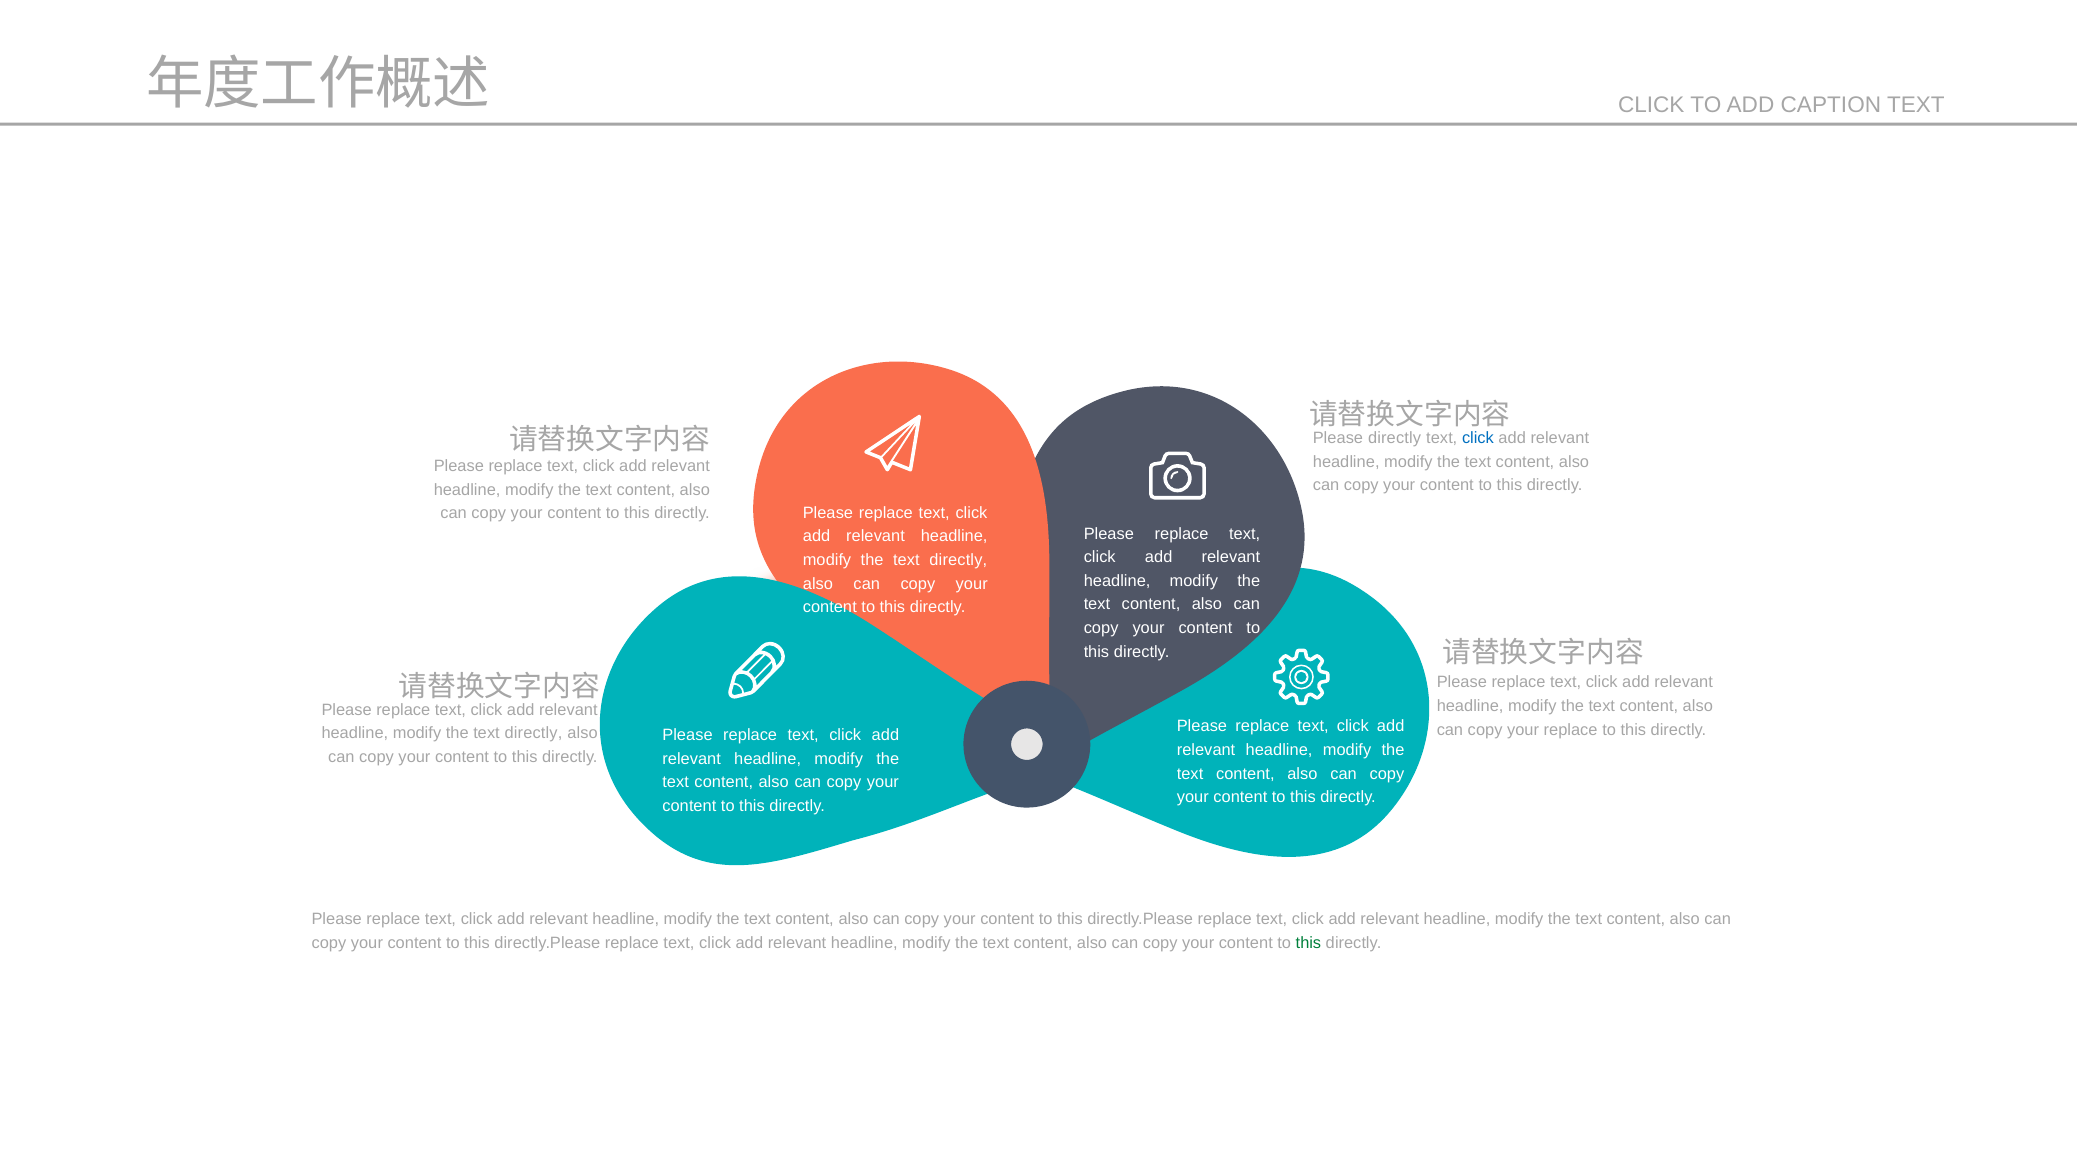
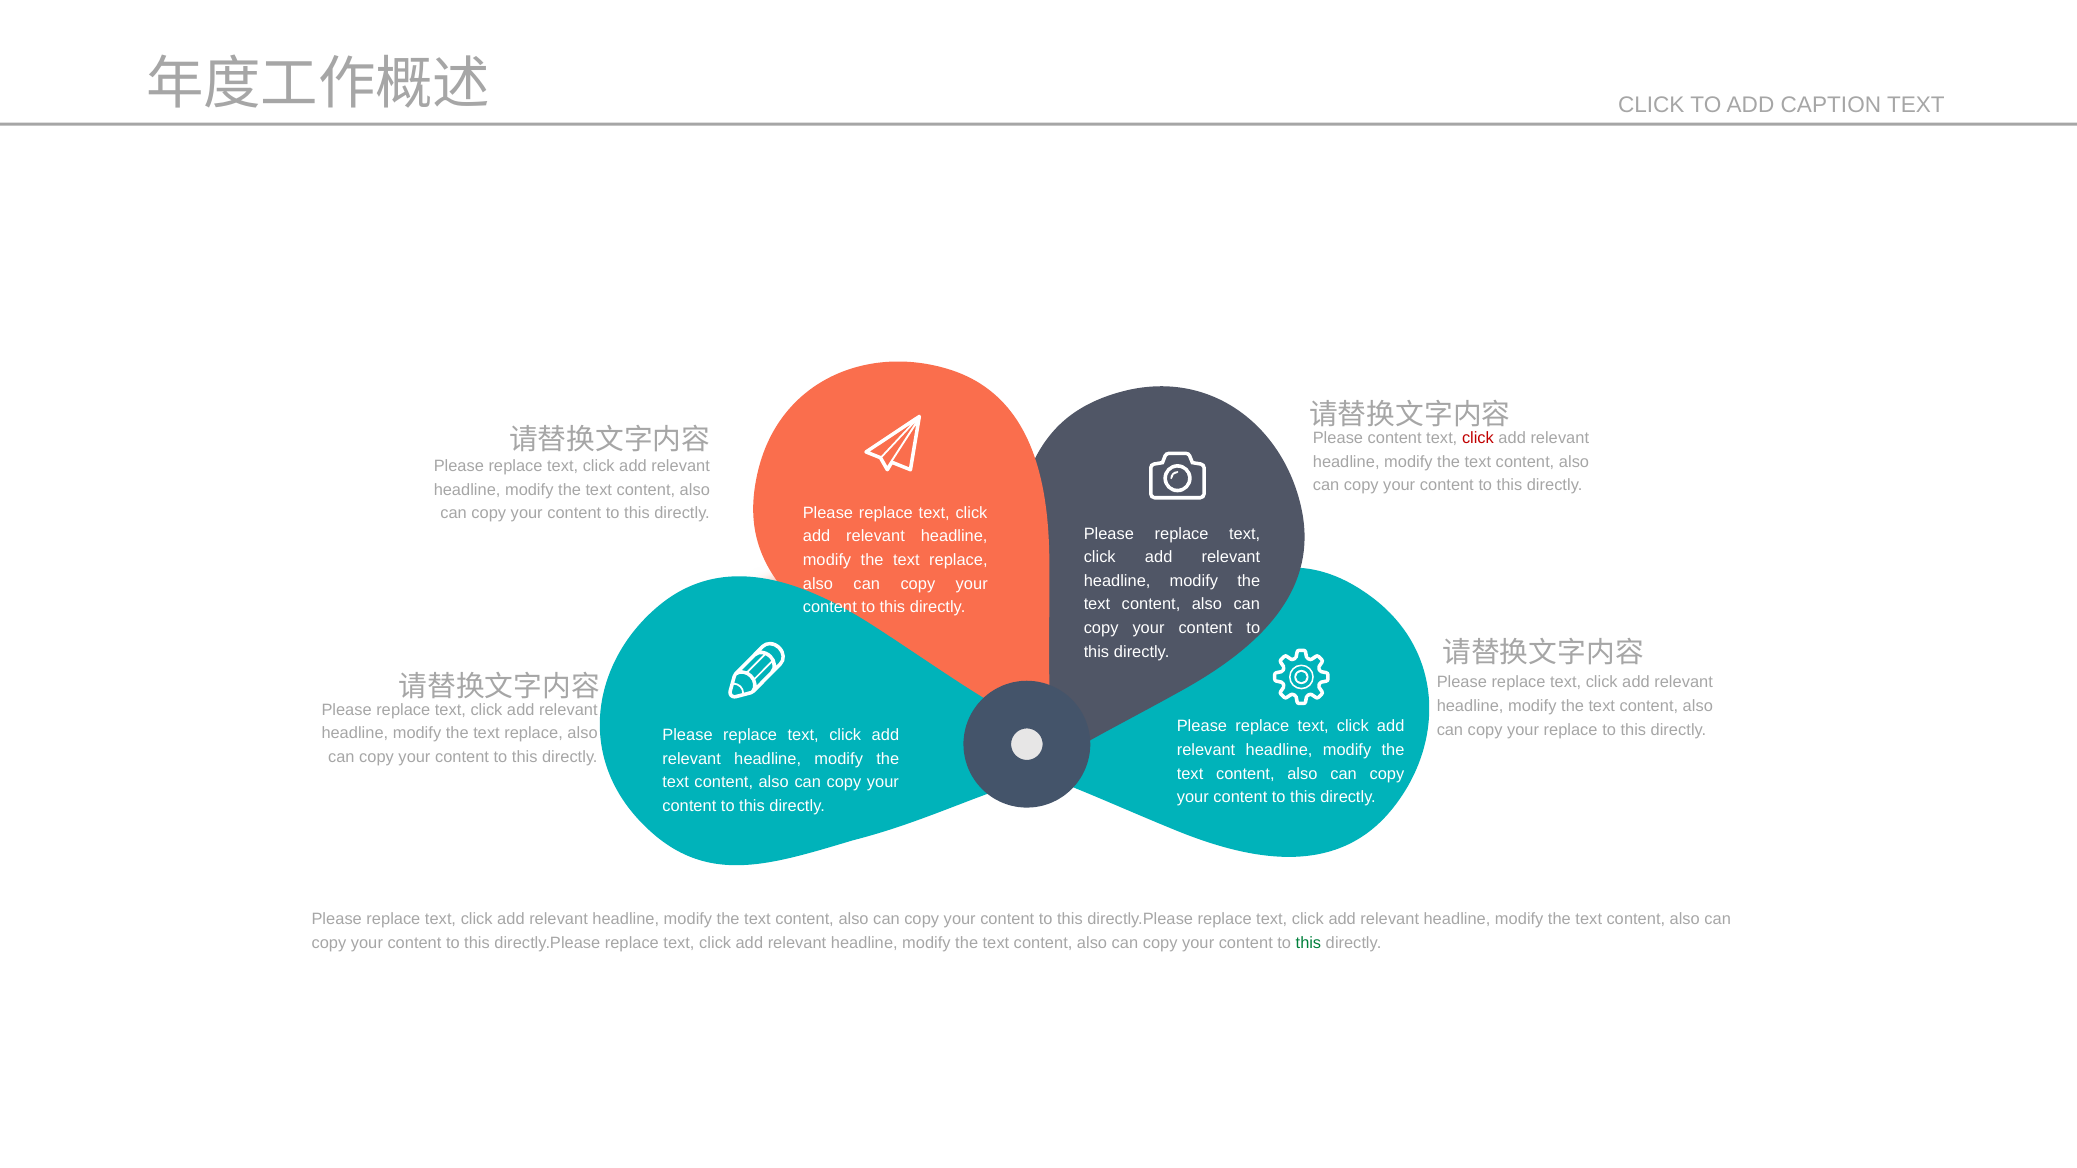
directly at (1395, 438): directly -> content
click at (1478, 438) colour: blue -> red
directly at (958, 560): directly -> replace
directly at (533, 734): directly -> replace
